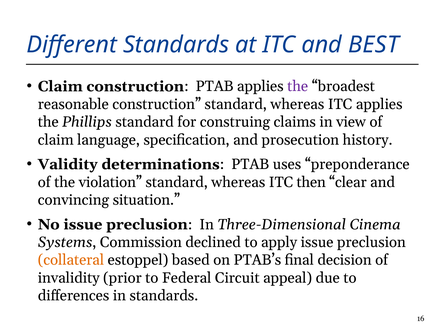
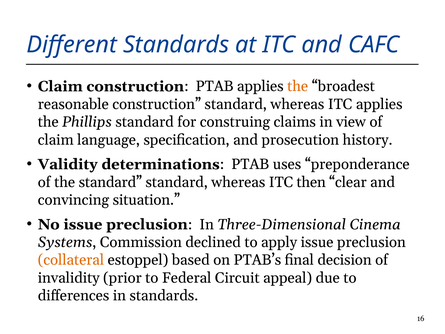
BEST: BEST -> CAFC
the at (298, 86) colour: purple -> orange
the violation: violation -> standard
